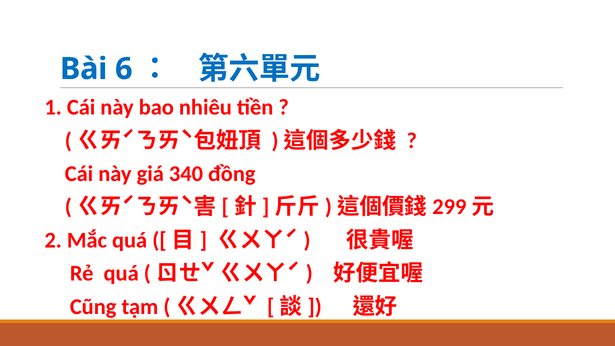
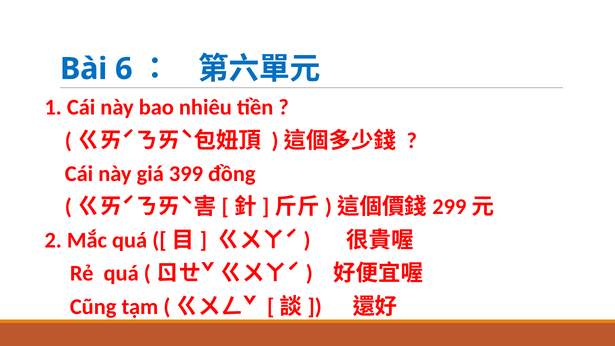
340: 340 -> 399
